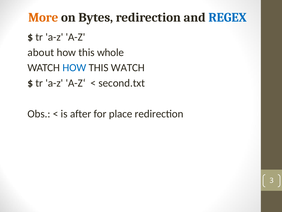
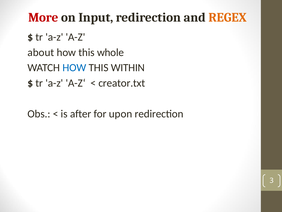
More colour: orange -> red
Bytes: Bytes -> Input
REGEX colour: blue -> orange
THIS WATCH: WATCH -> WITHIN
second.txt: second.txt -> creator.txt
place: place -> upon
